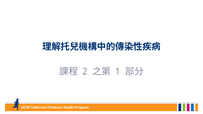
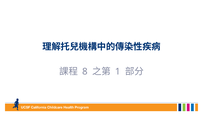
2: 2 -> 8
